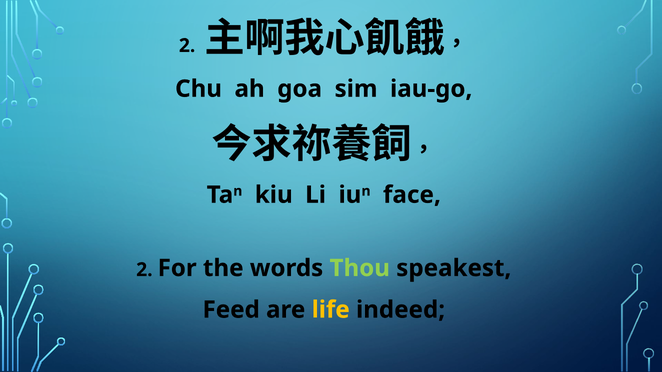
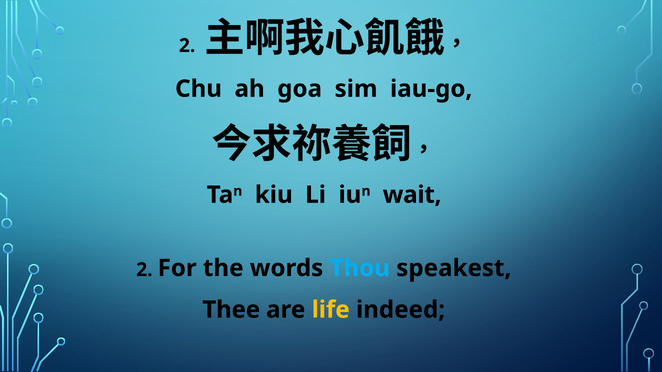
face: face -> wait
Thou colour: light green -> light blue
Feed: Feed -> Thee
